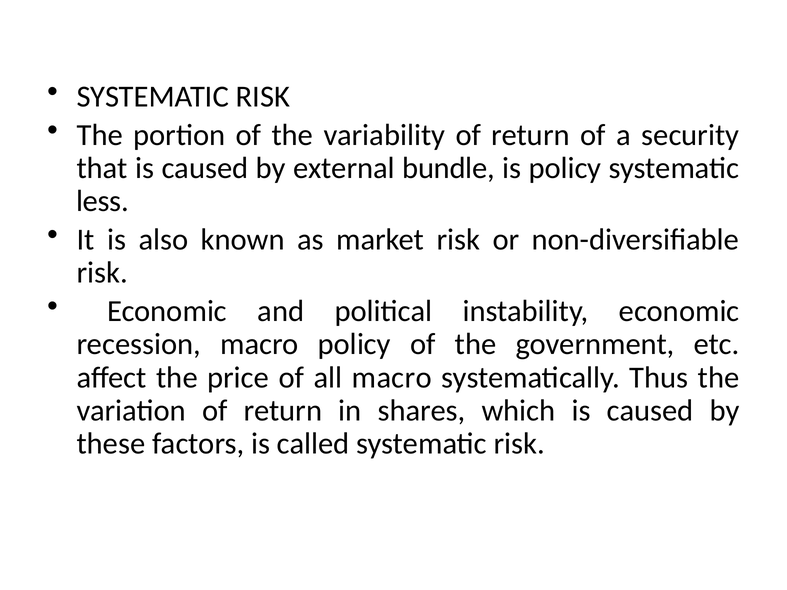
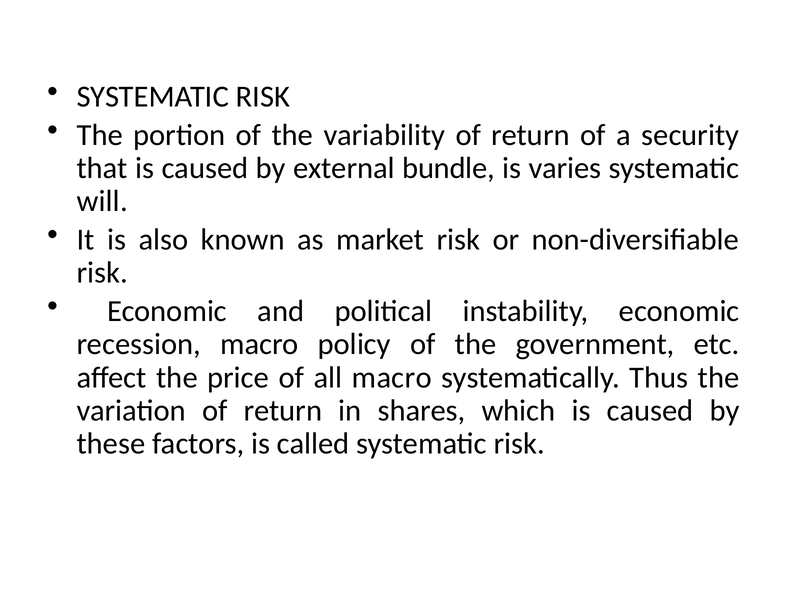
is policy: policy -> varies
less: less -> will
